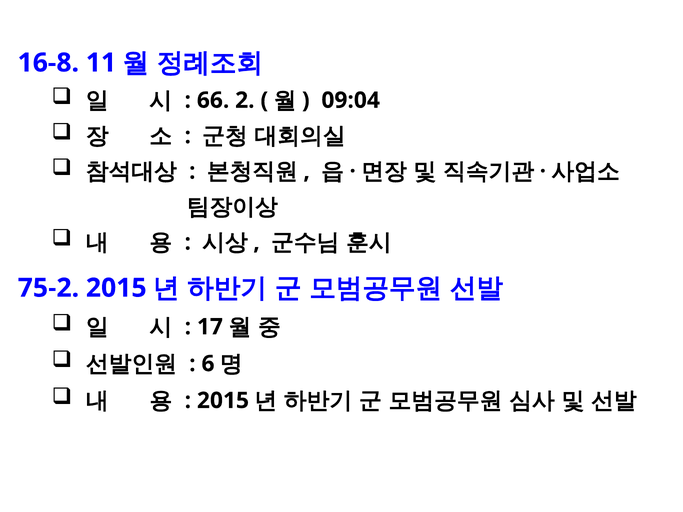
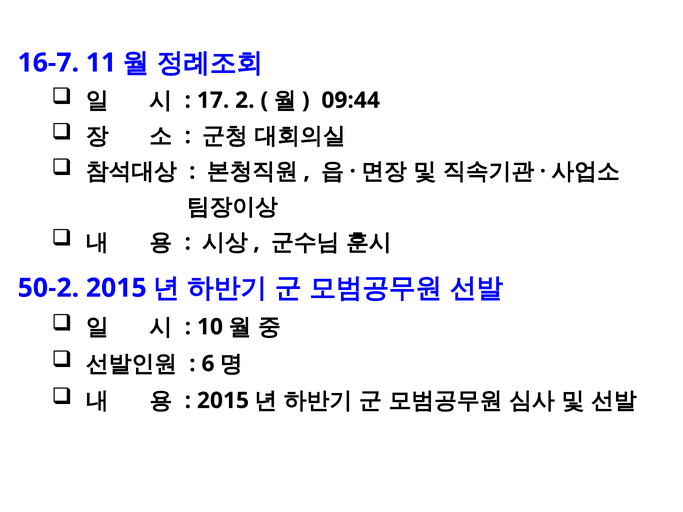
16-8: 16-8 -> 16-7
66: 66 -> 17
09:04: 09:04 -> 09:44
75-2: 75-2 -> 50-2
17: 17 -> 10
